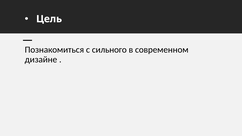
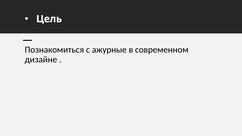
сильного: сильного -> ажурные
